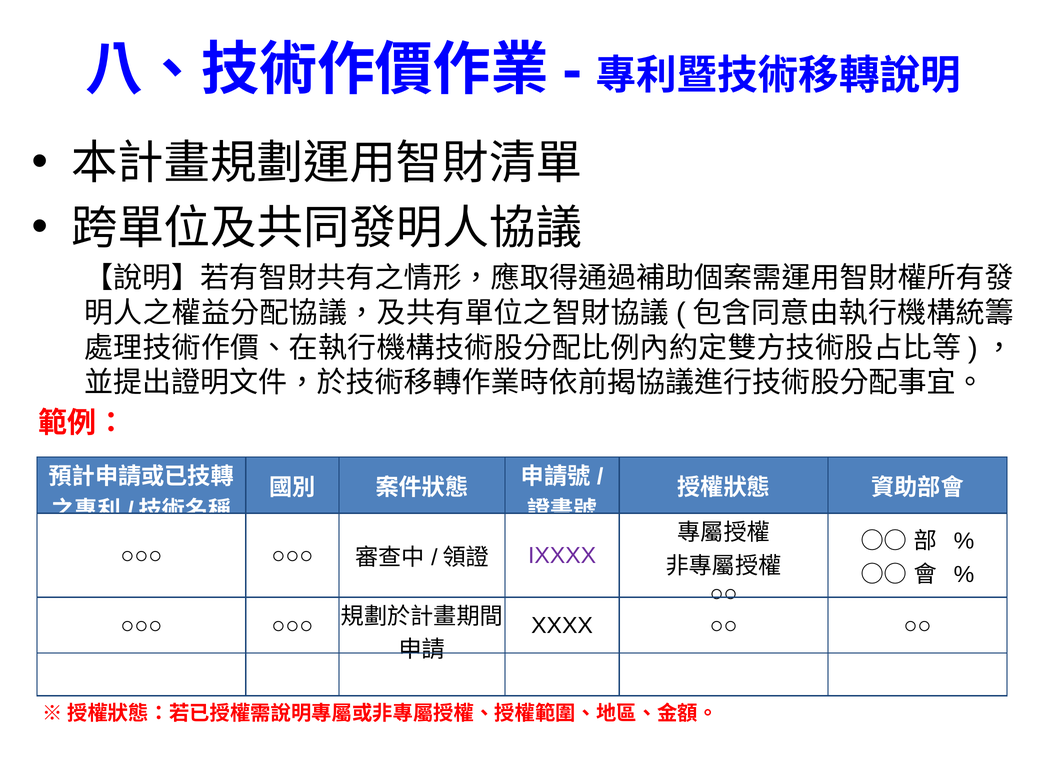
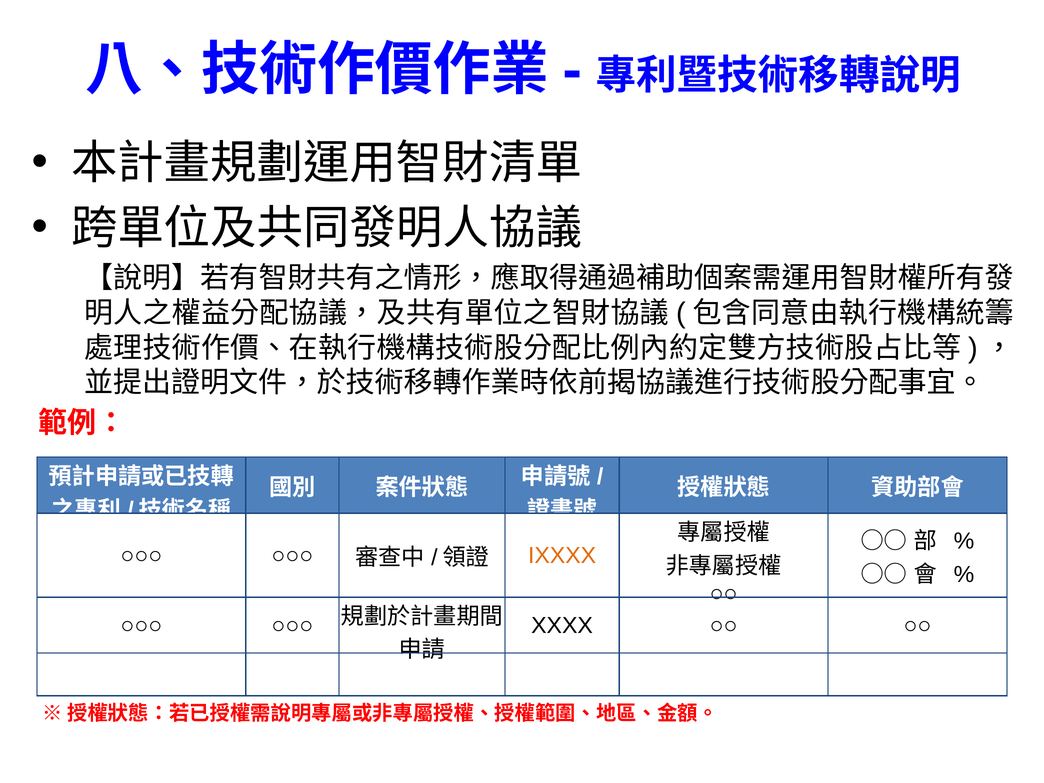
IXXXX colour: purple -> orange
